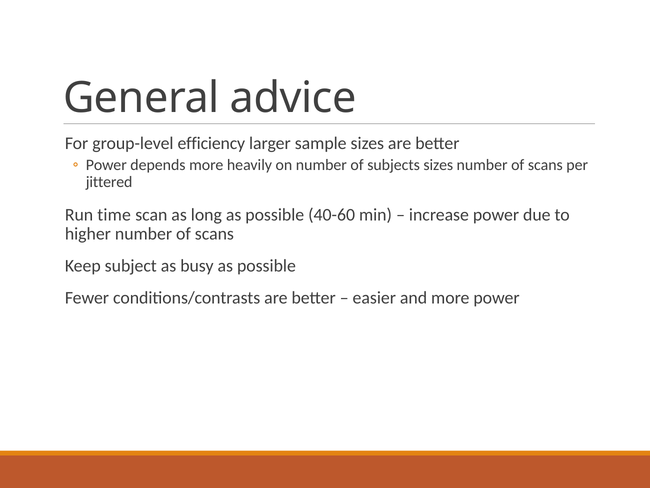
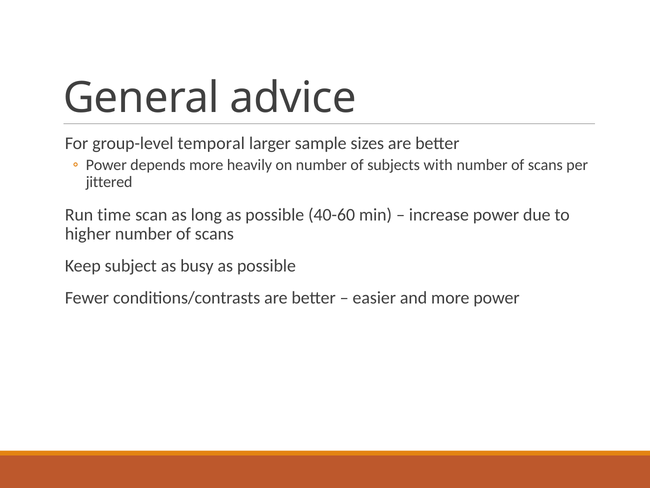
efficiency: efficiency -> temporal
subjects sizes: sizes -> with
